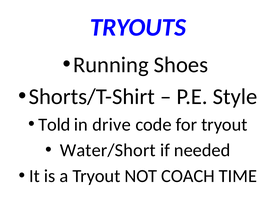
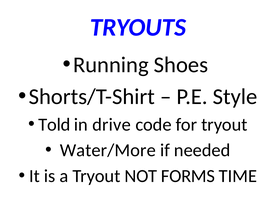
Water/Short: Water/Short -> Water/More
COACH: COACH -> FORMS
